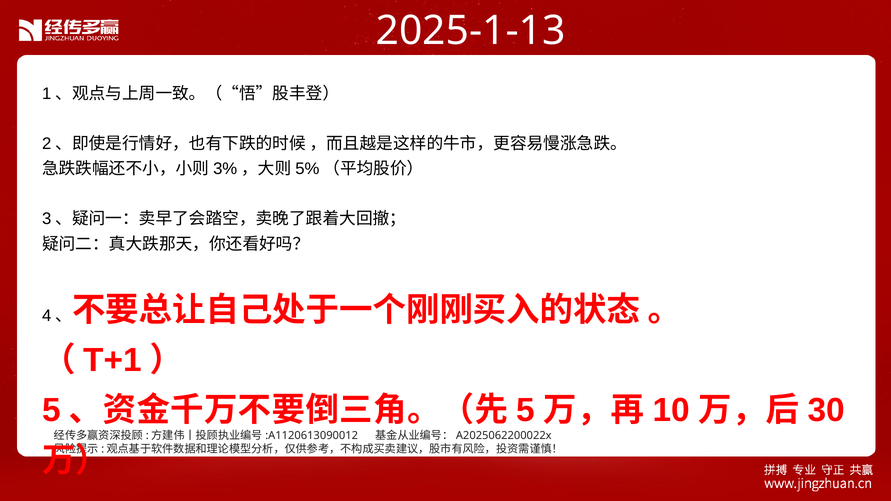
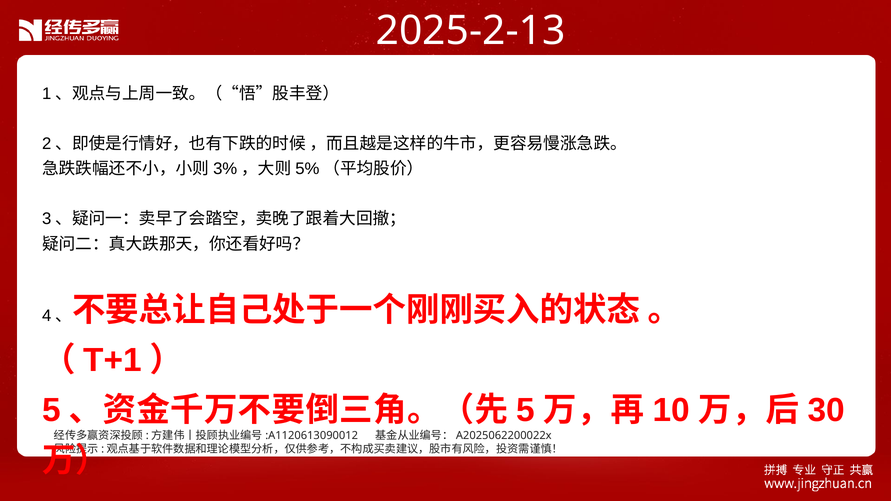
2025-1-13: 2025-1-13 -> 2025-2-13
